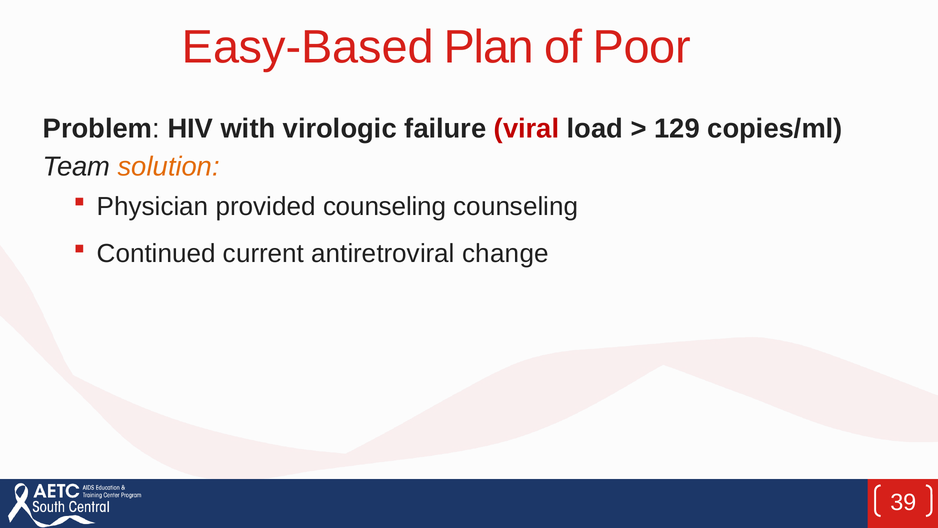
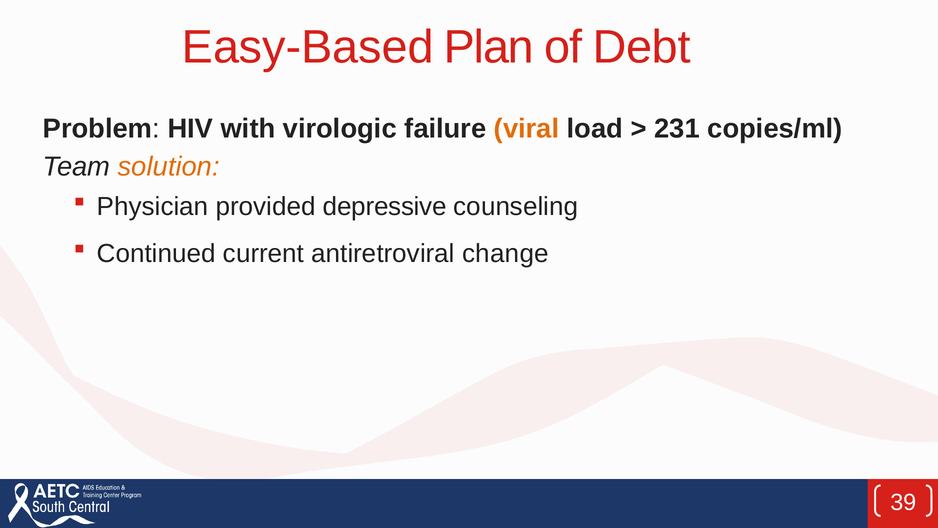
Poor: Poor -> Debt
viral colour: red -> orange
129: 129 -> 231
provided counseling: counseling -> depressive
